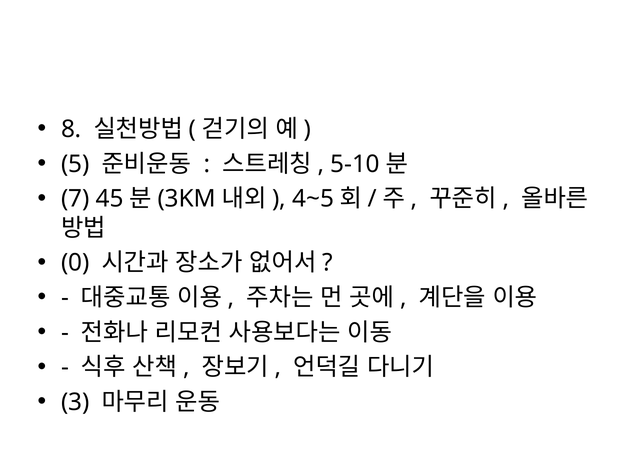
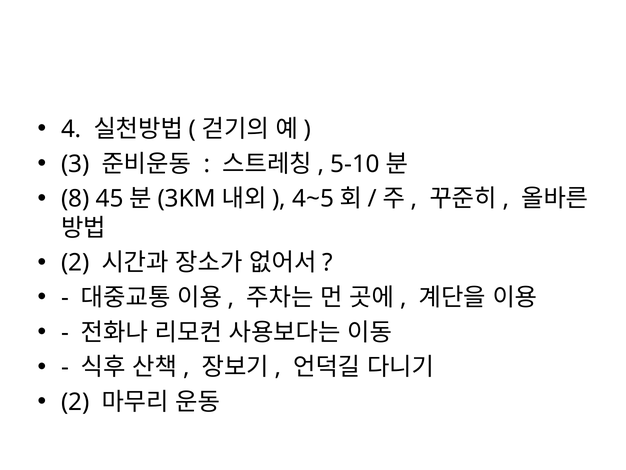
8: 8 -> 4
5: 5 -> 3
7: 7 -> 8
0 at (75, 263): 0 -> 2
3 at (75, 402): 3 -> 2
